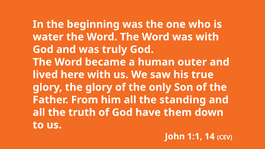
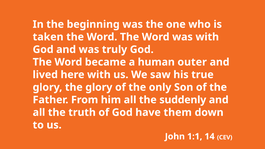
water: water -> taken
standing: standing -> suddenly
